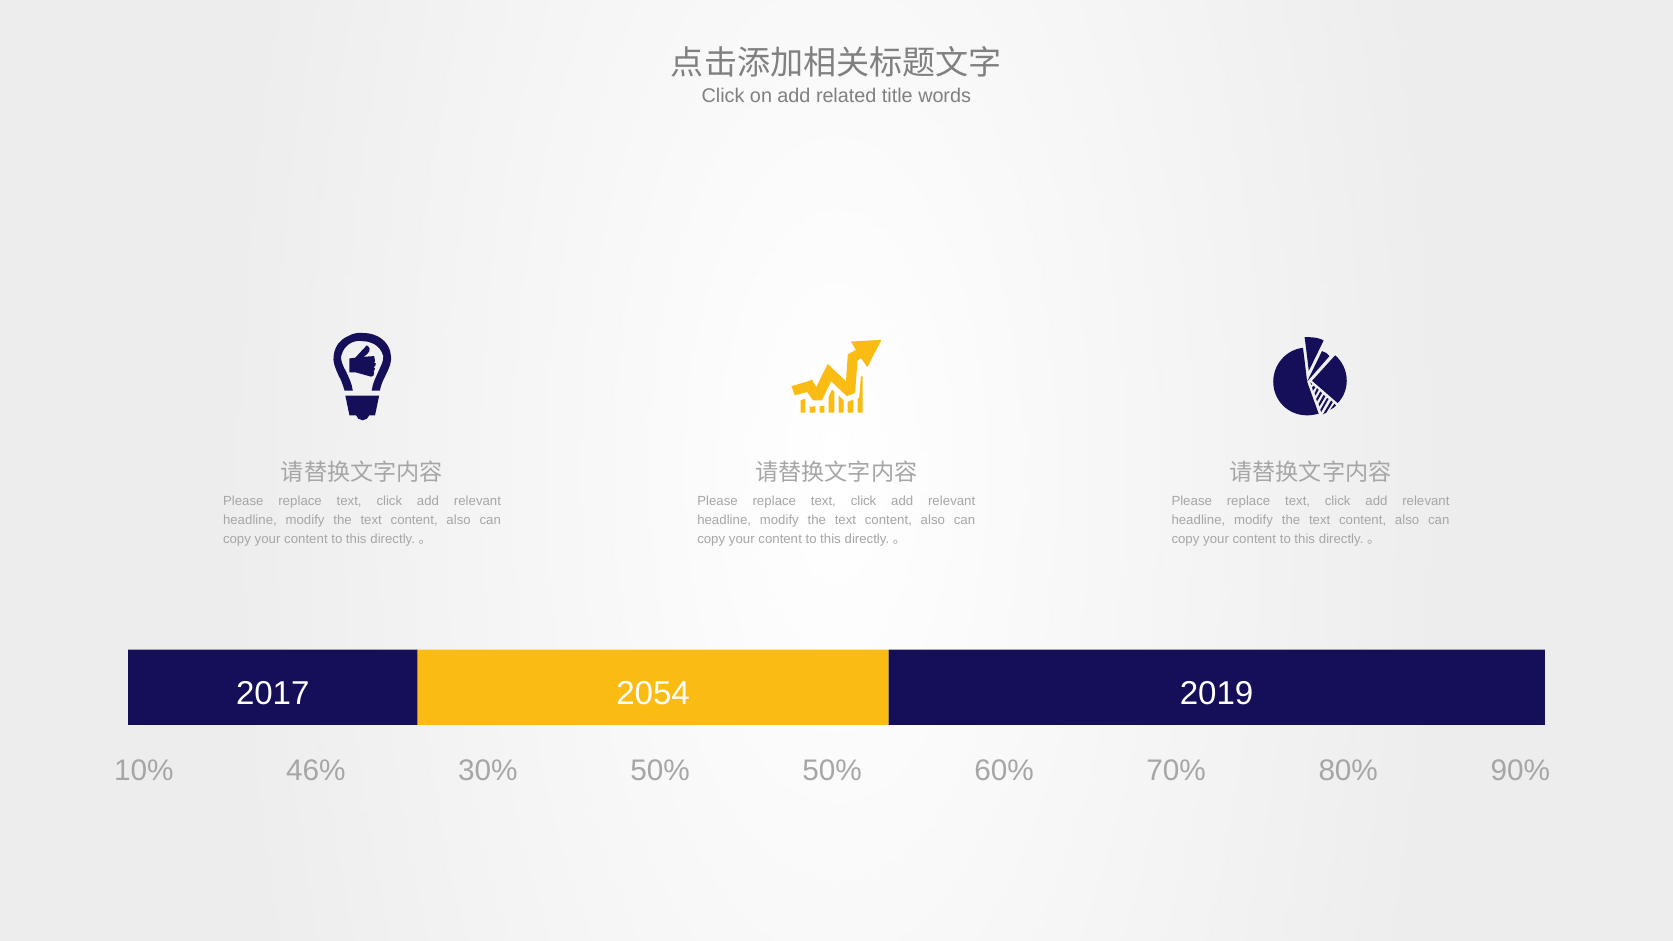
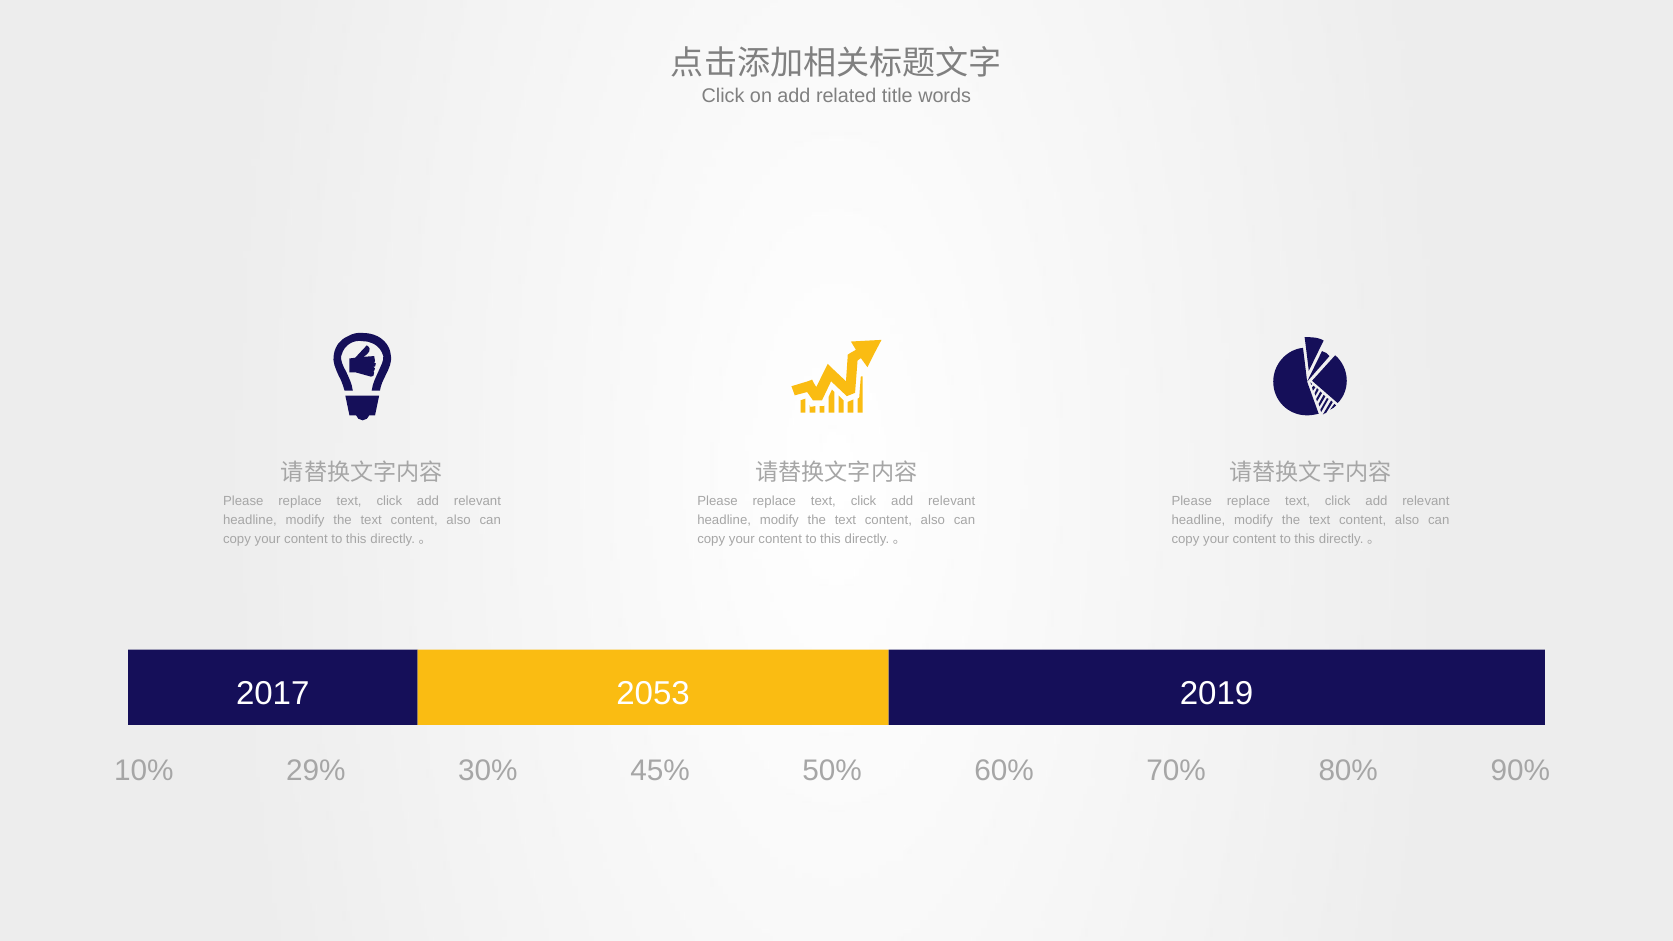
2054: 2054 -> 2053
46%: 46% -> 29%
30% 50%: 50% -> 45%
